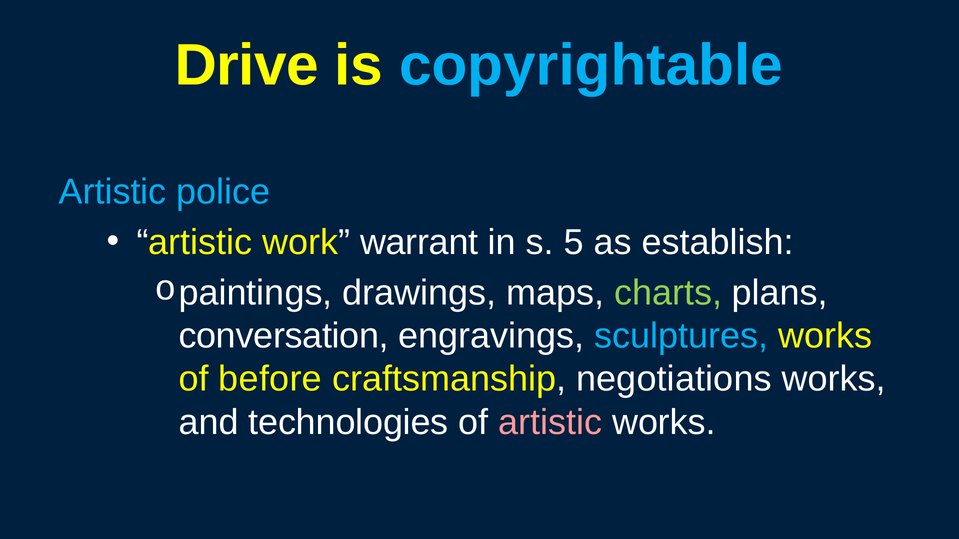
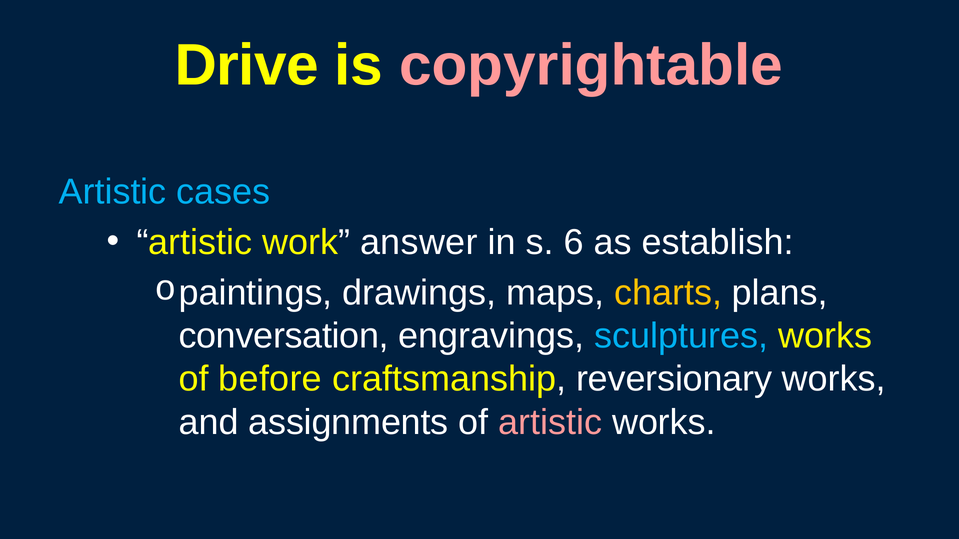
copyrightable colour: light blue -> pink
police: police -> cases
warrant: warrant -> answer
5: 5 -> 6
charts colour: light green -> yellow
negotiations: negotiations -> reversionary
technologies: technologies -> assignments
